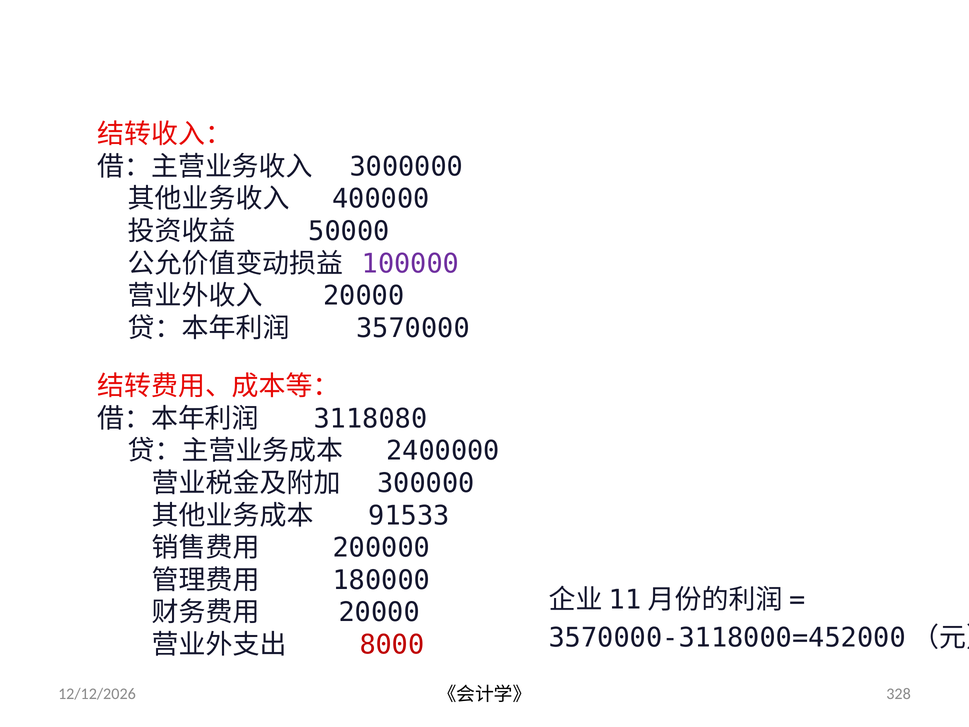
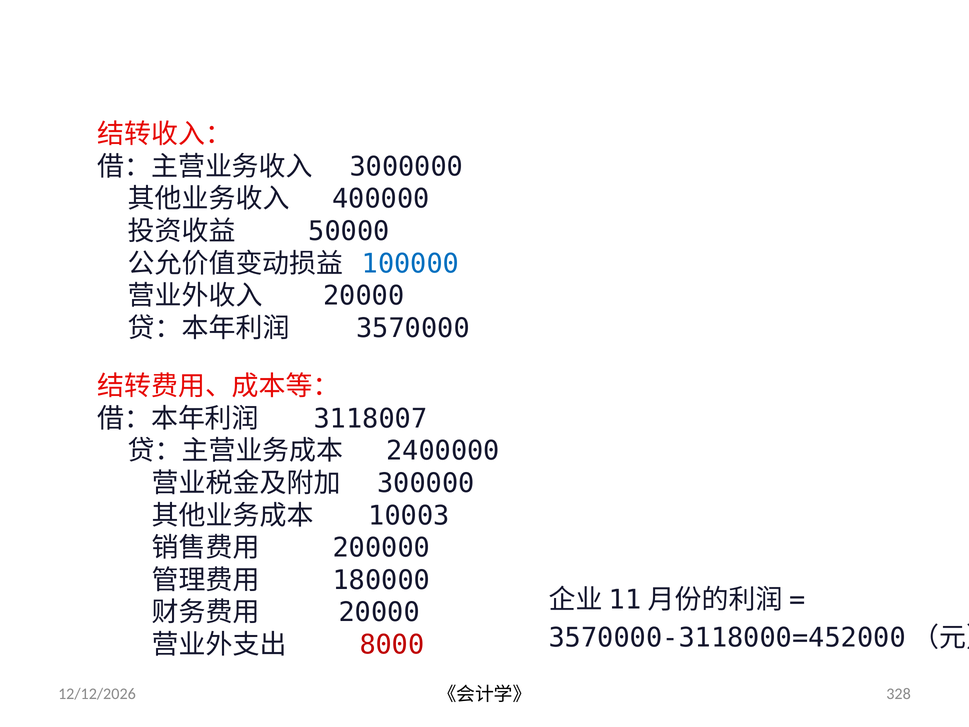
100000 colour: purple -> blue
3118080: 3118080 -> 3118007
91533: 91533 -> 10003
